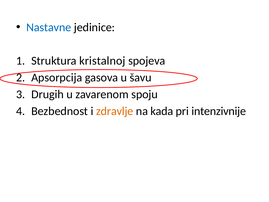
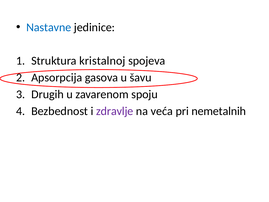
zdravlje colour: orange -> purple
kada: kada -> veća
intenzivnije: intenzivnije -> nemetalnih
